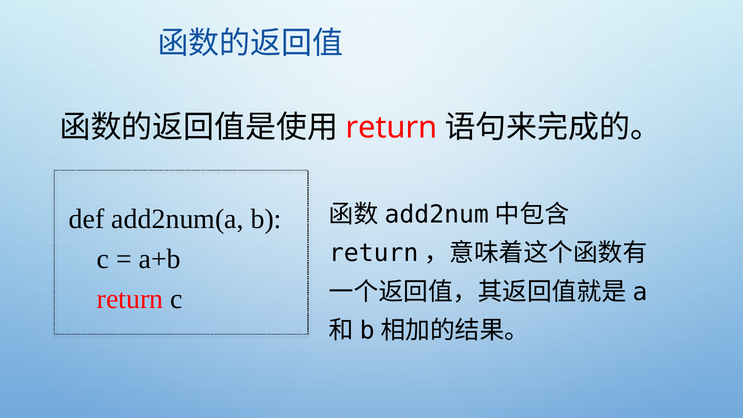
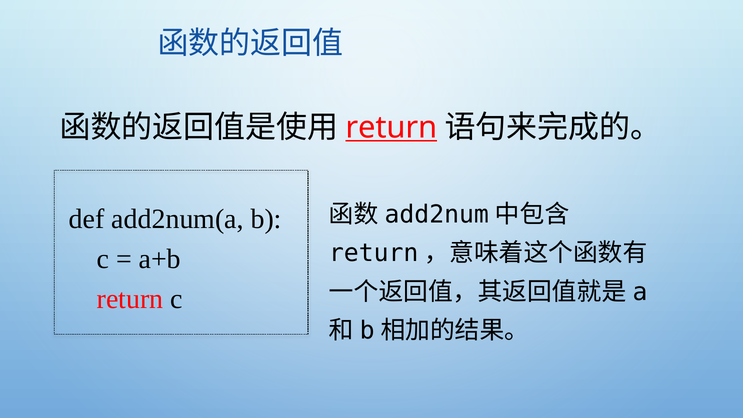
return at (391, 127) underline: none -> present
